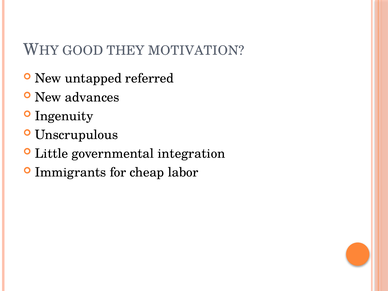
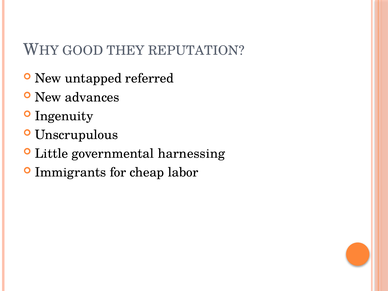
MOTIVATION: MOTIVATION -> REPUTATION
integration: integration -> harnessing
